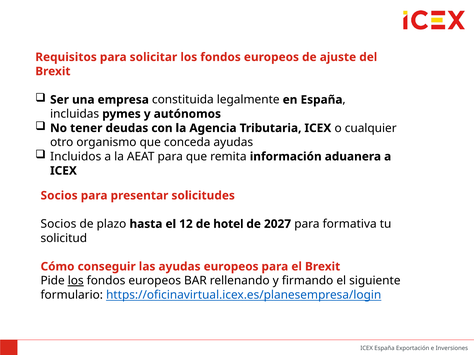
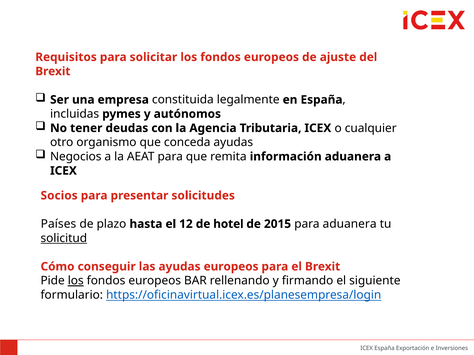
Incluidos: Incluidos -> Negocios
Socios at (58, 224): Socios -> Países
2027: 2027 -> 2015
para formativa: formativa -> aduanera
solicitud underline: none -> present
